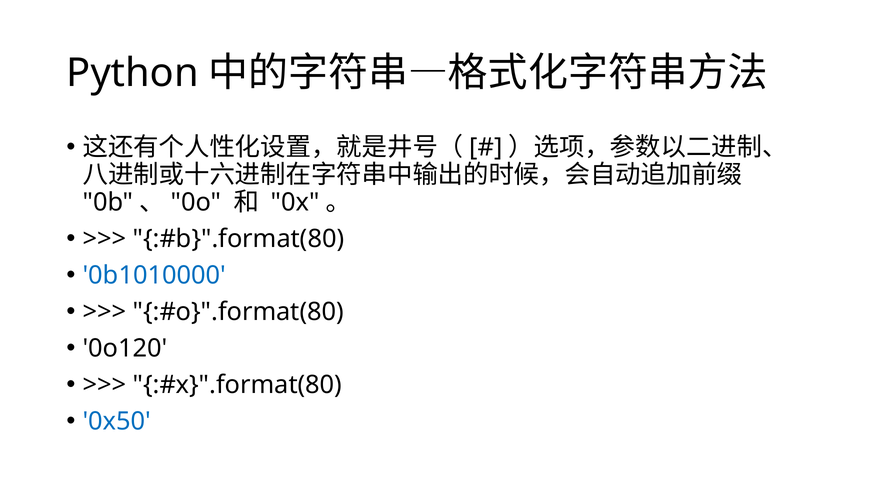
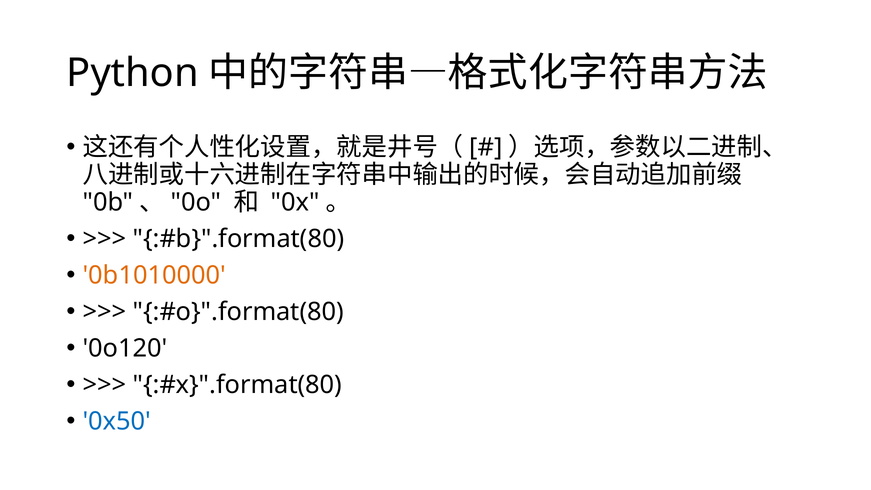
0b1010000 colour: blue -> orange
